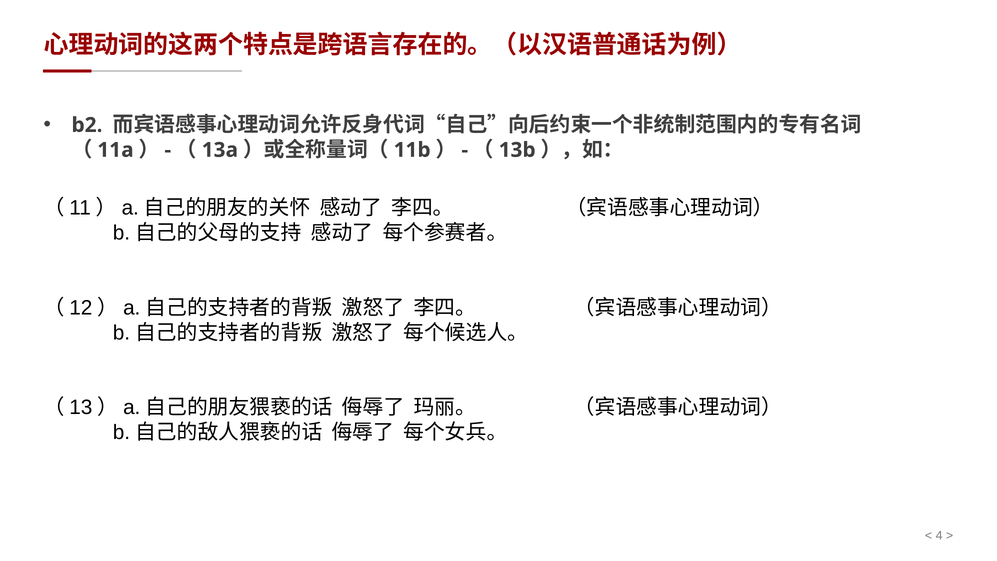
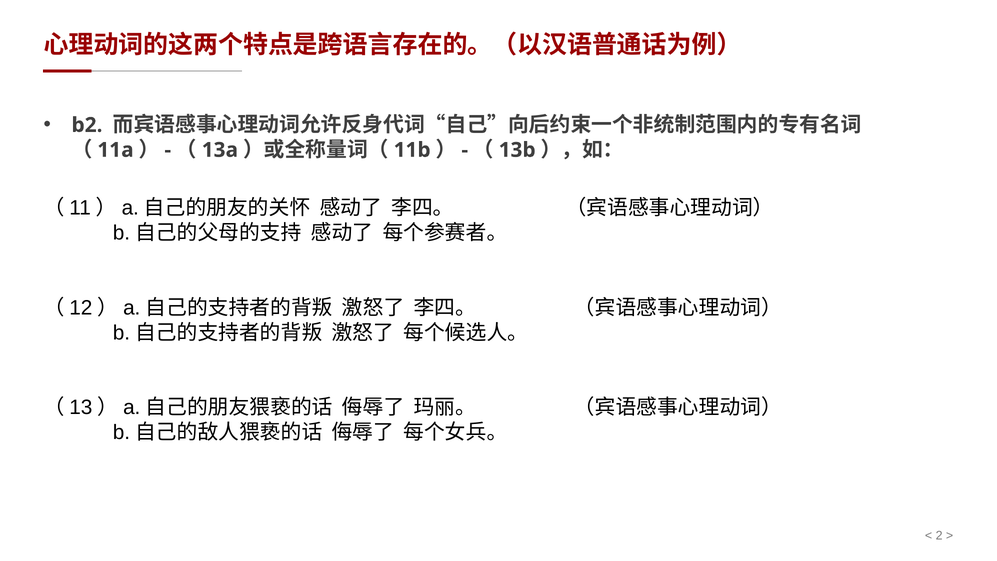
4: 4 -> 2
